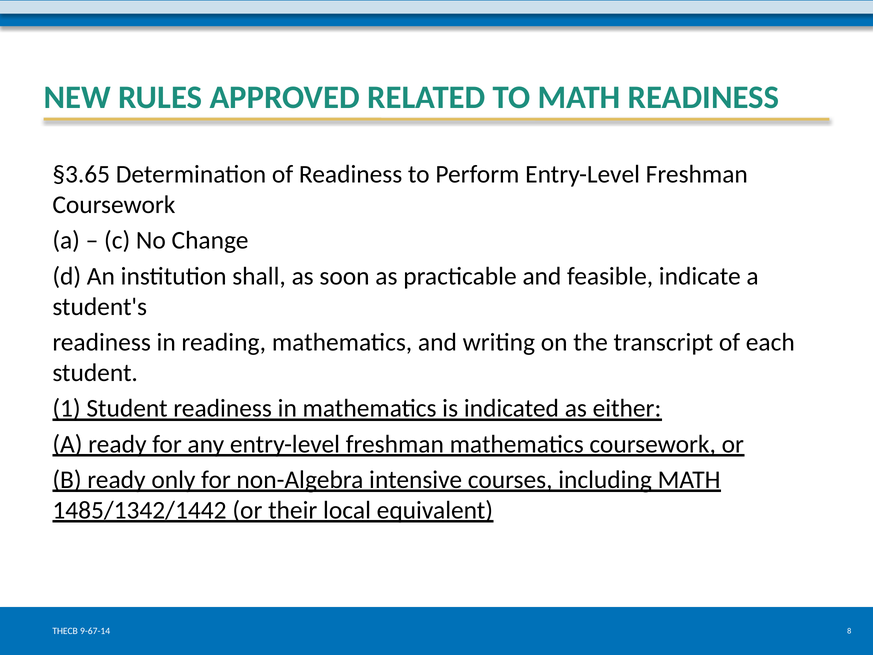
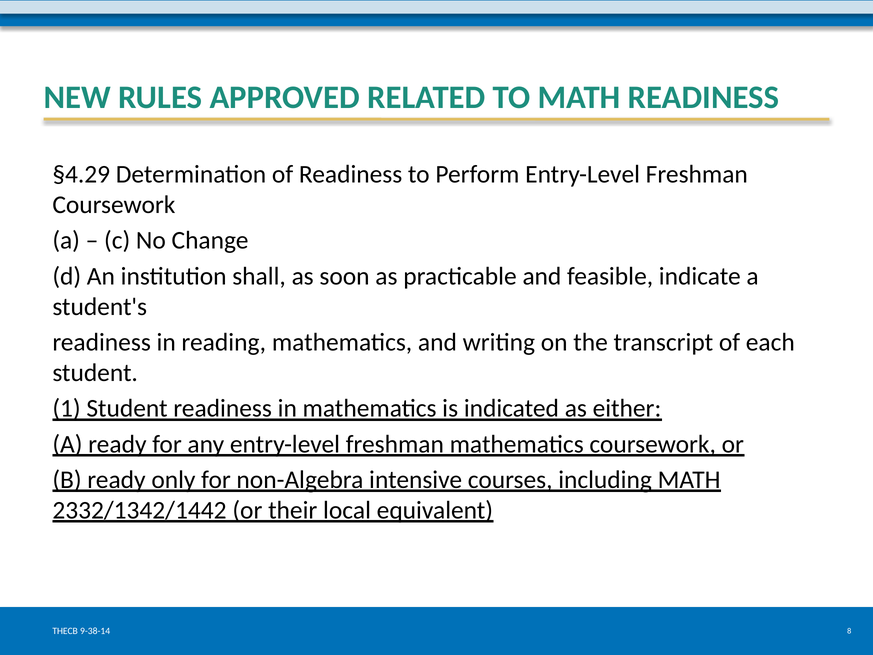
§3.65: §3.65 -> §4.29
1485/1342/1442: 1485/1342/1442 -> 2332/1342/1442
9-67-14: 9-67-14 -> 9-38-14
